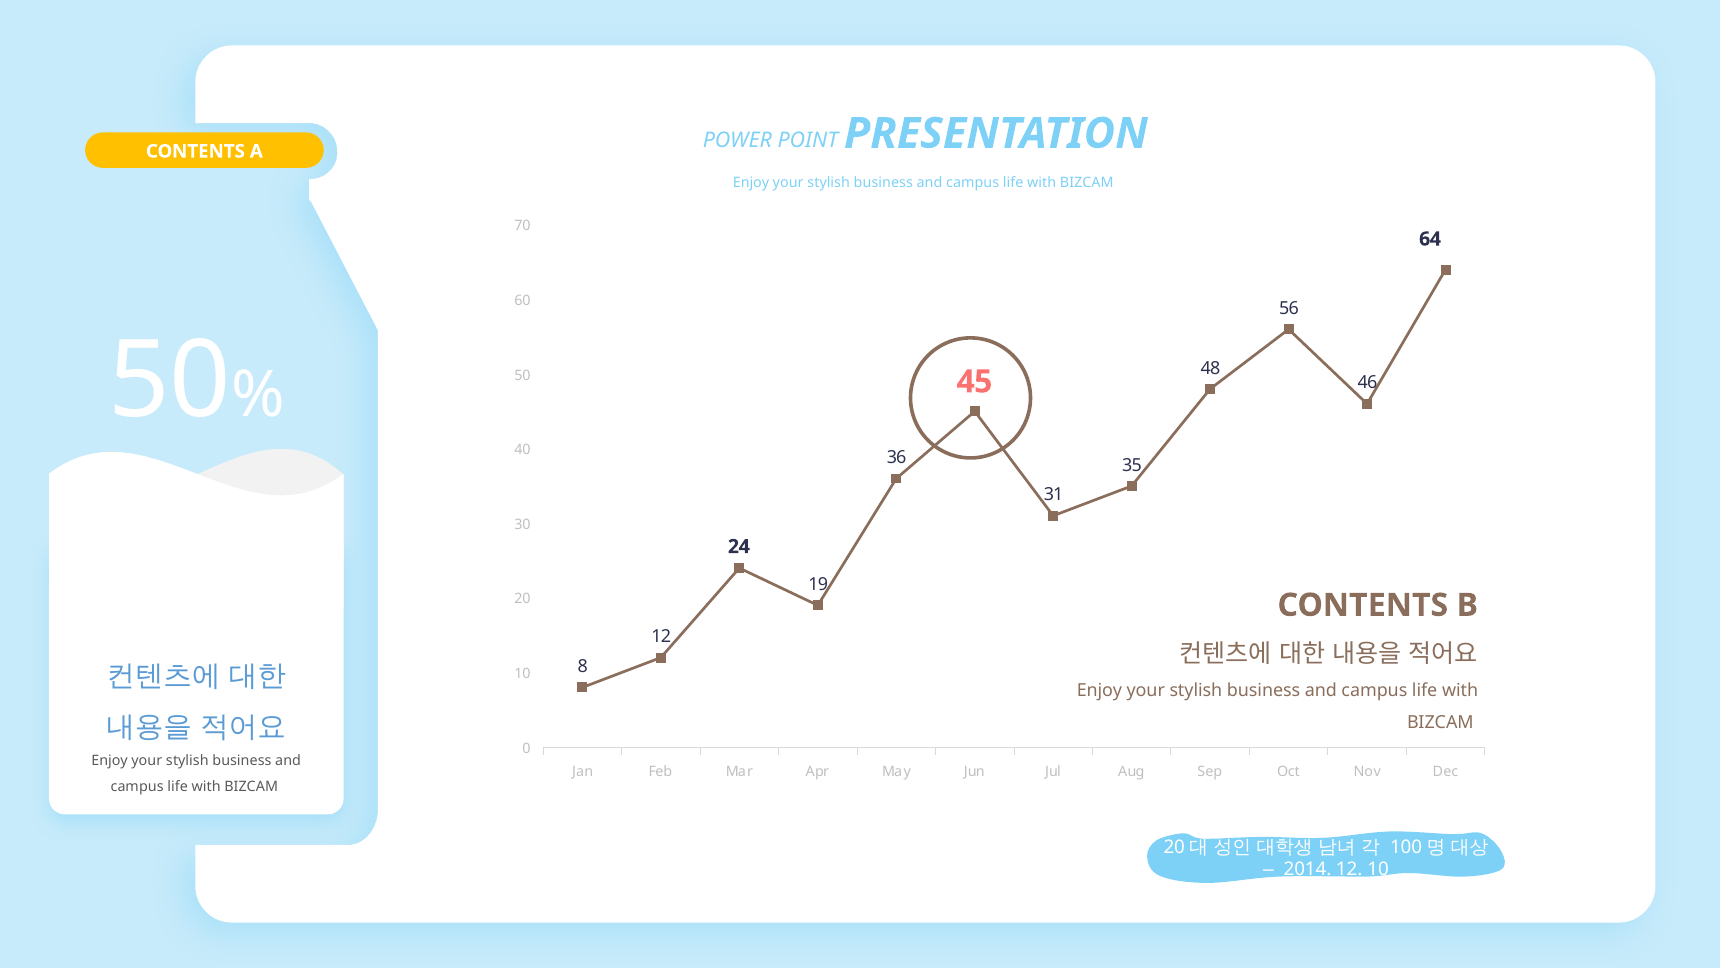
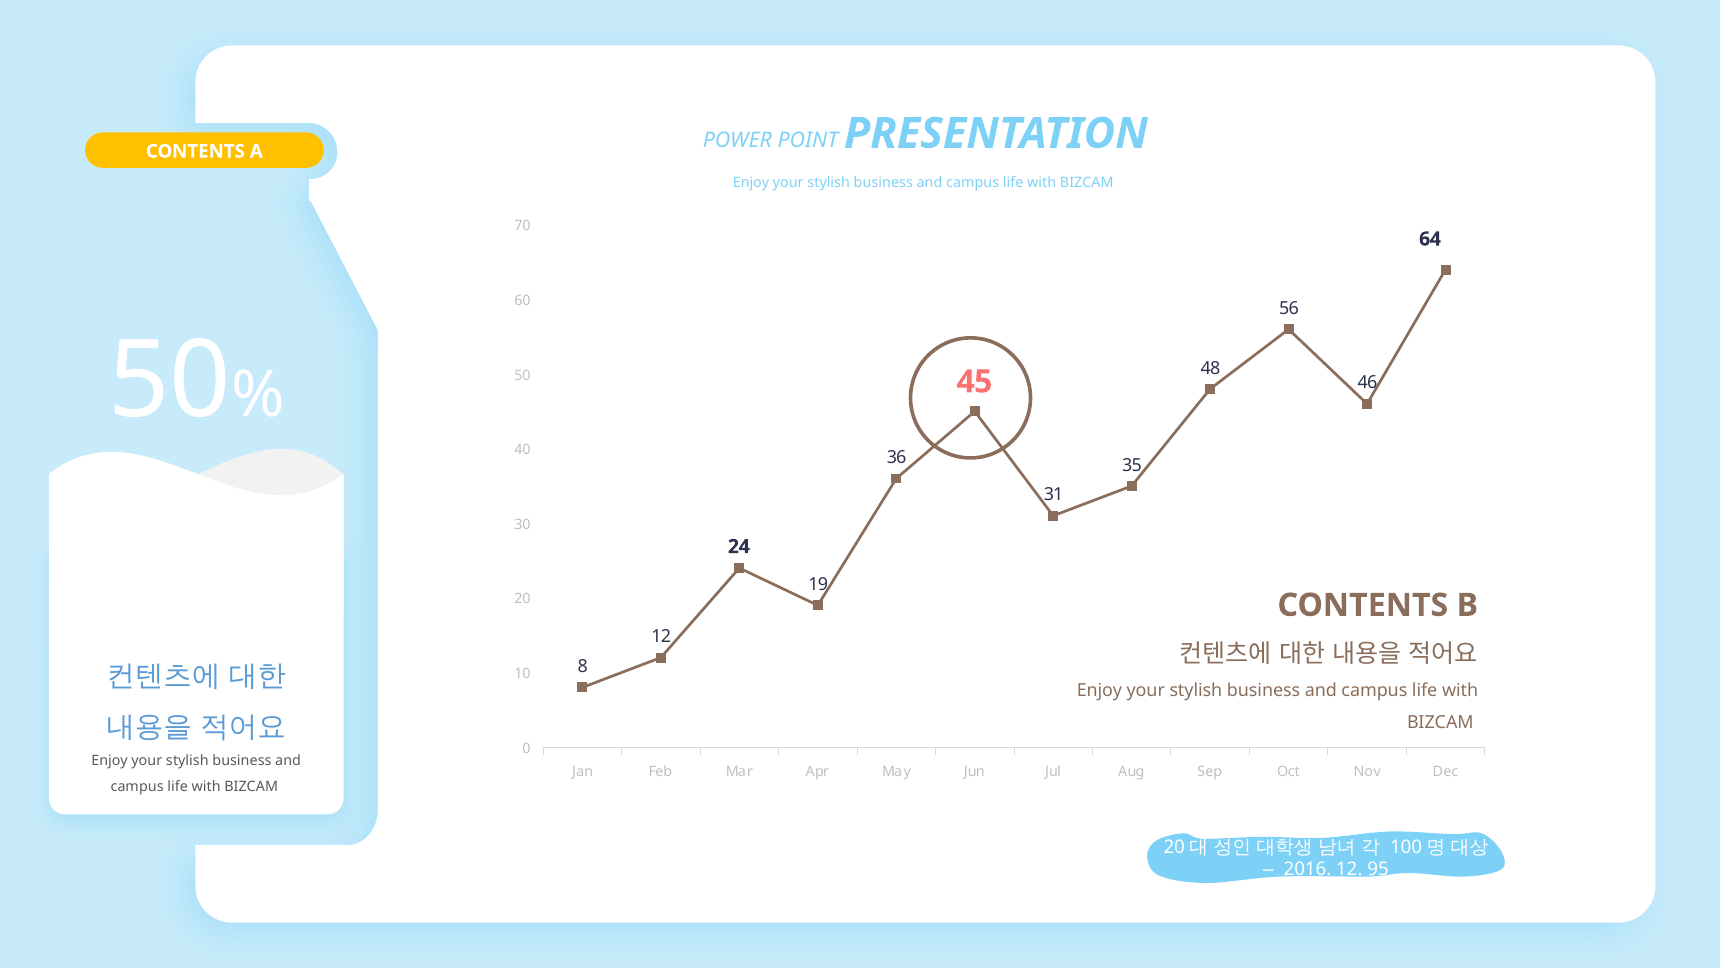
2014: 2014 -> 2016
12 10: 10 -> 95
